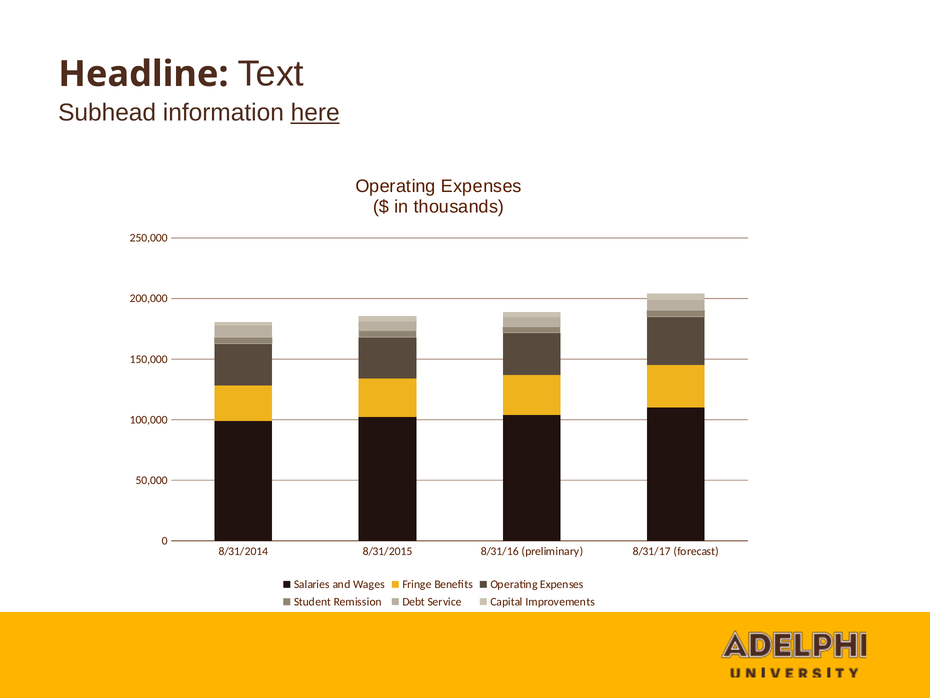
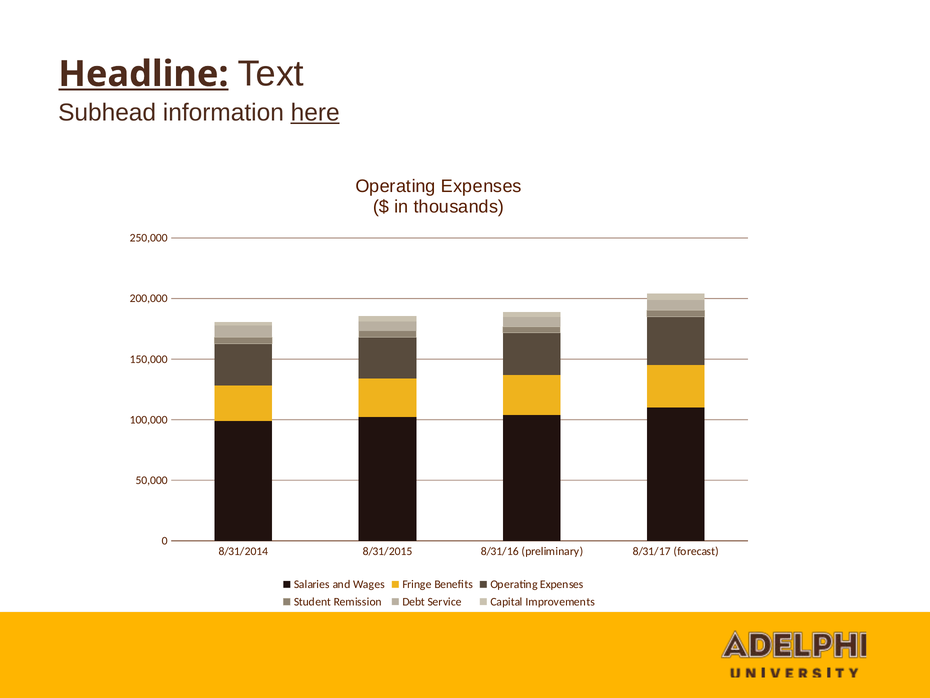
Headline underline: none -> present
